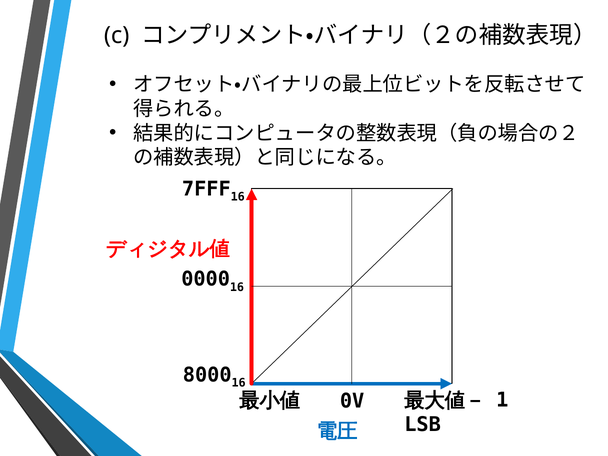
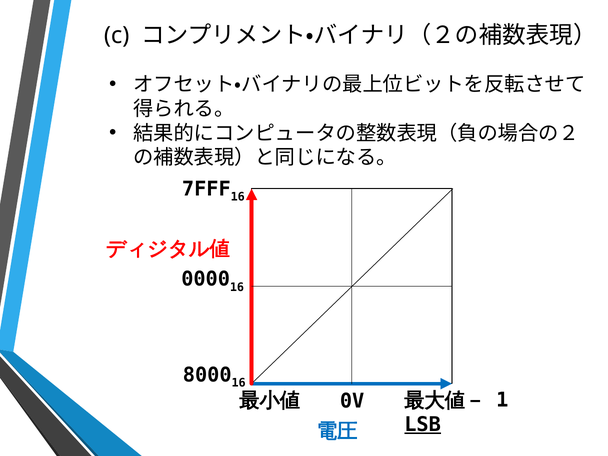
LSB underline: none -> present
